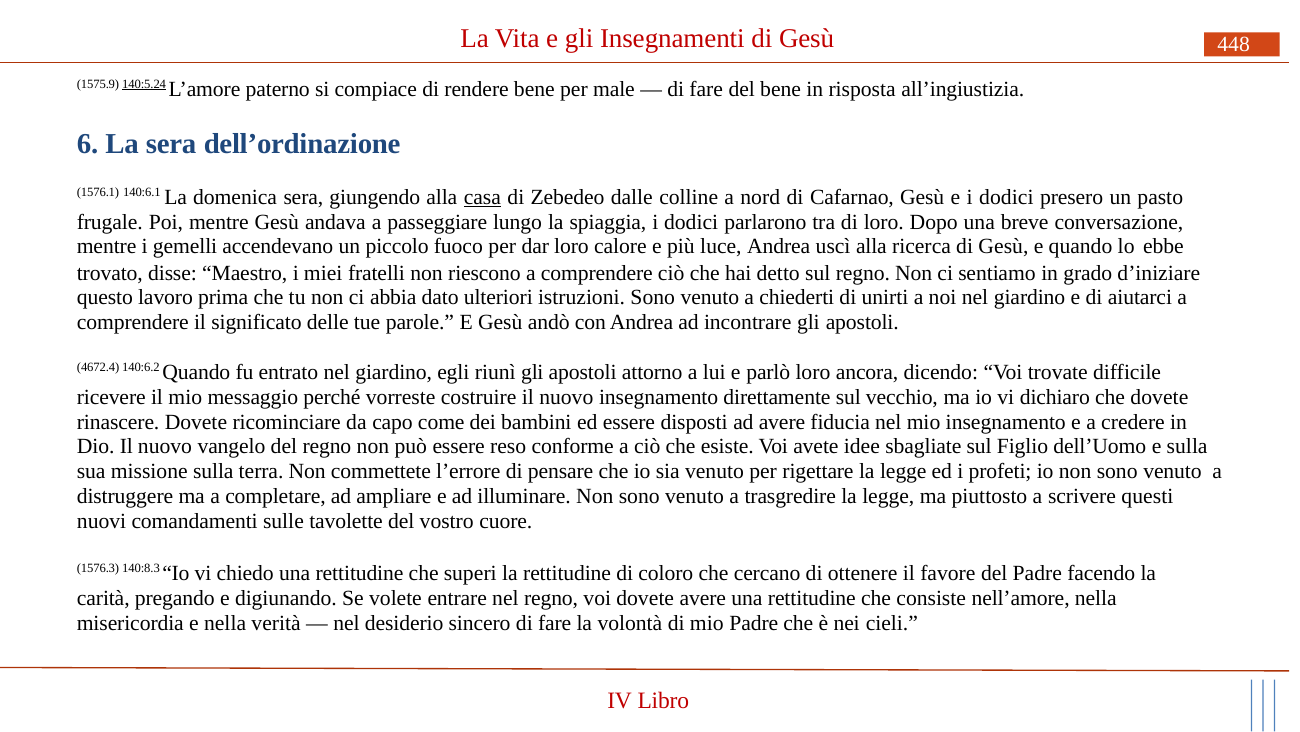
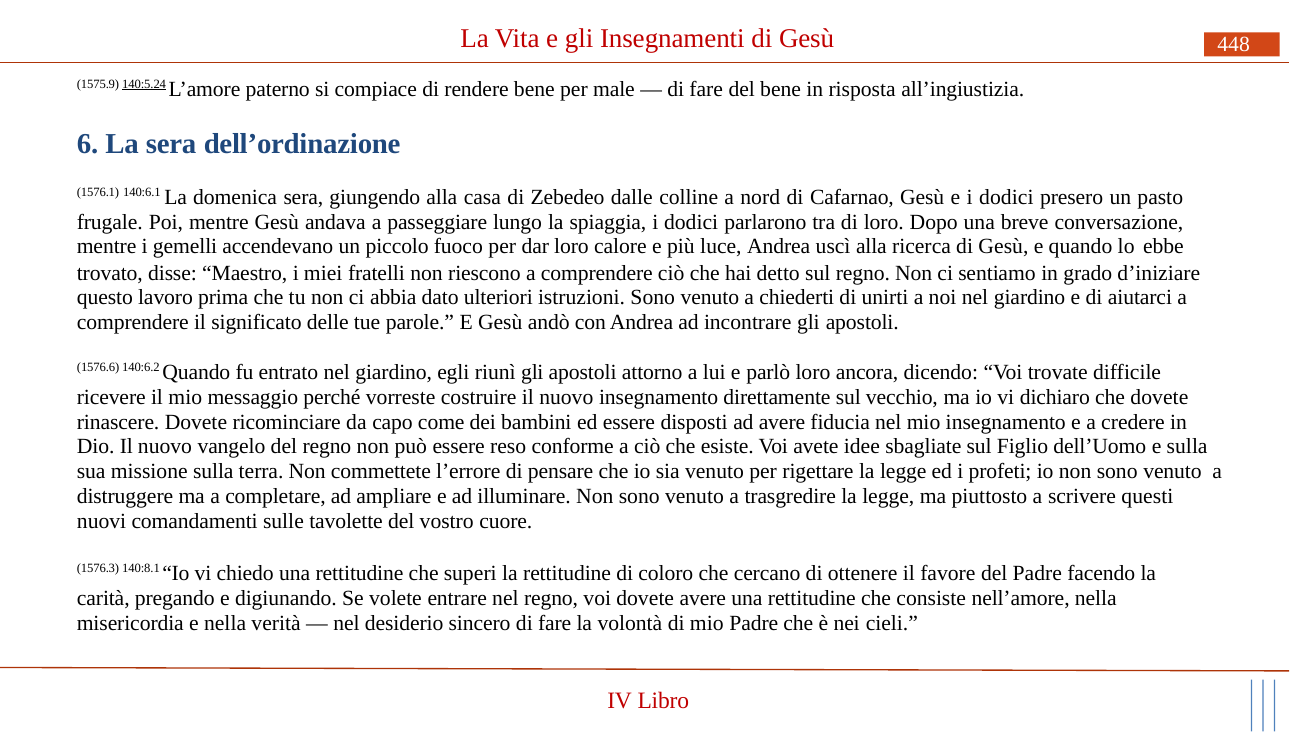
casa underline: present -> none
4672.4: 4672.4 -> 1576.6
140:8.3: 140:8.3 -> 140:8.1
